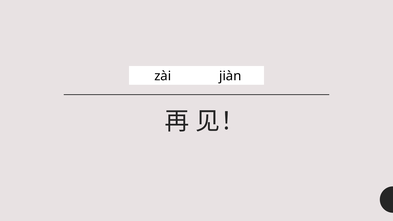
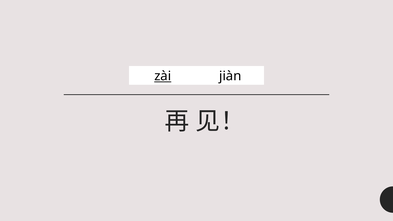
zài underline: none -> present
